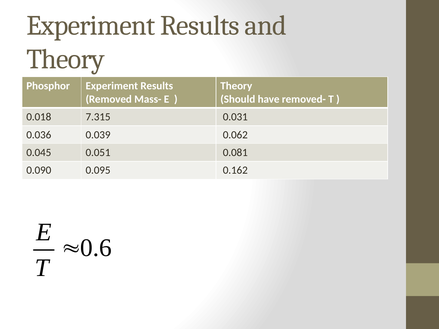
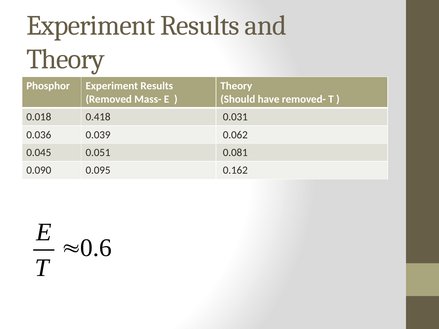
7.315: 7.315 -> 0.418
